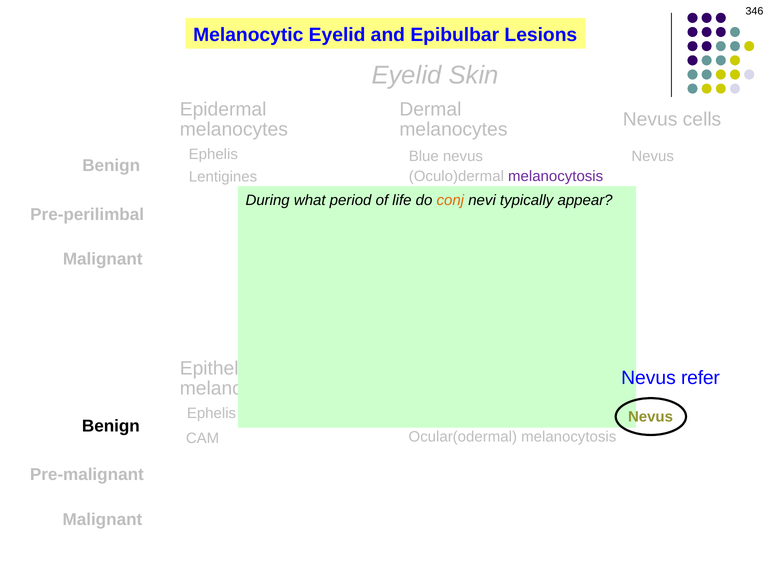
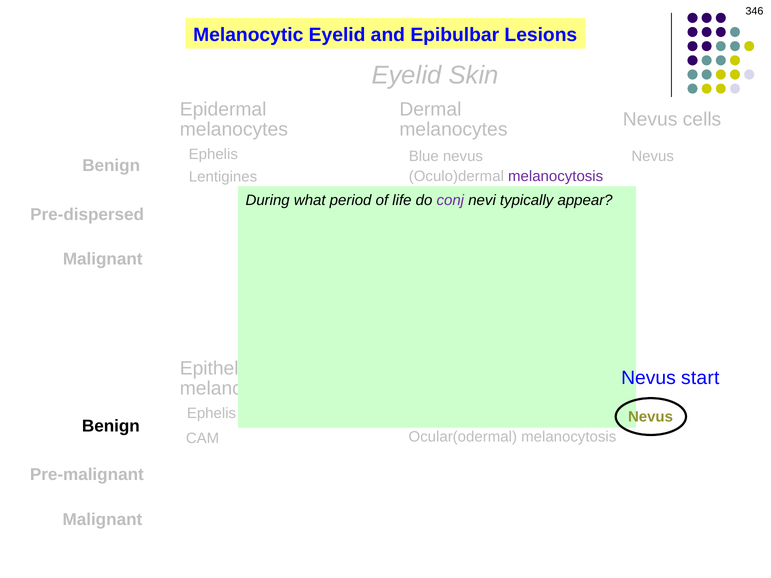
conj colour: orange -> purple
Pre-perilimbal: Pre-perilimbal -> Pre-dispersed
refer: refer -> start
